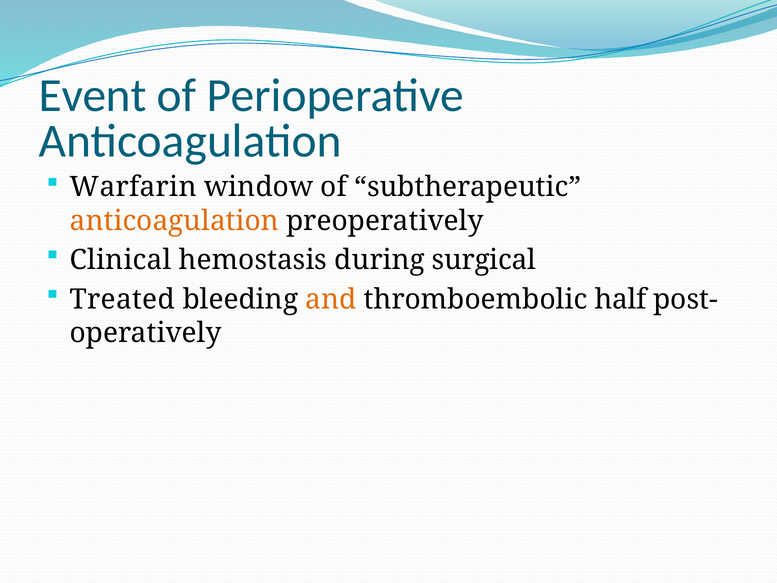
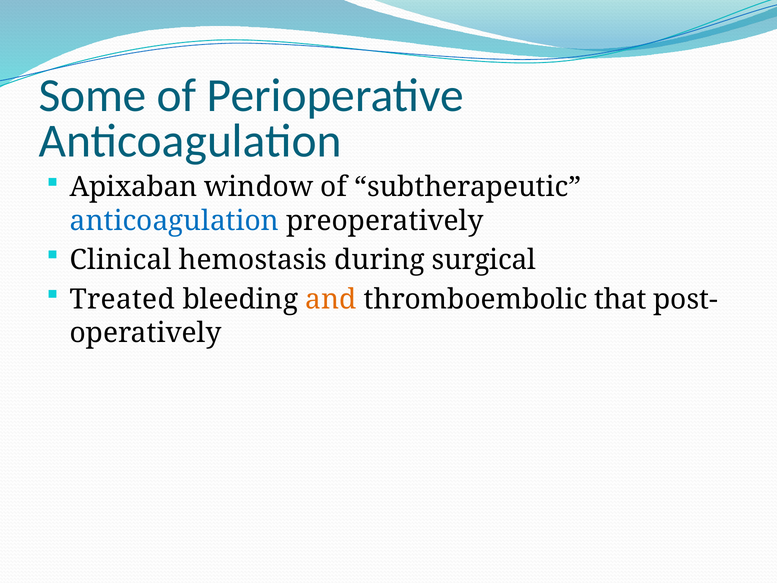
Event: Event -> Some
Warfarin: Warfarin -> Apixaban
anticoagulation at (174, 221) colour: orange -> blue
half: half -> that
